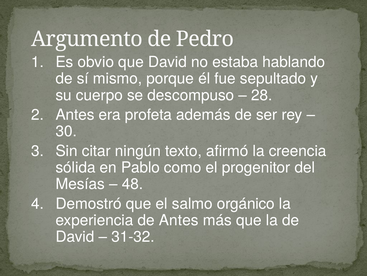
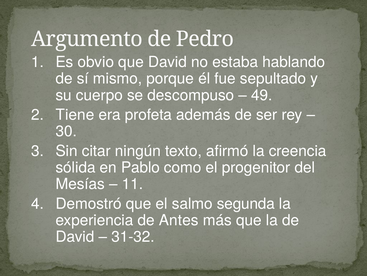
28: 28 -> 49
2 Antes: Antes -> Tiene
48: 48 -> 11
orgánico: orgánico -> segunda
